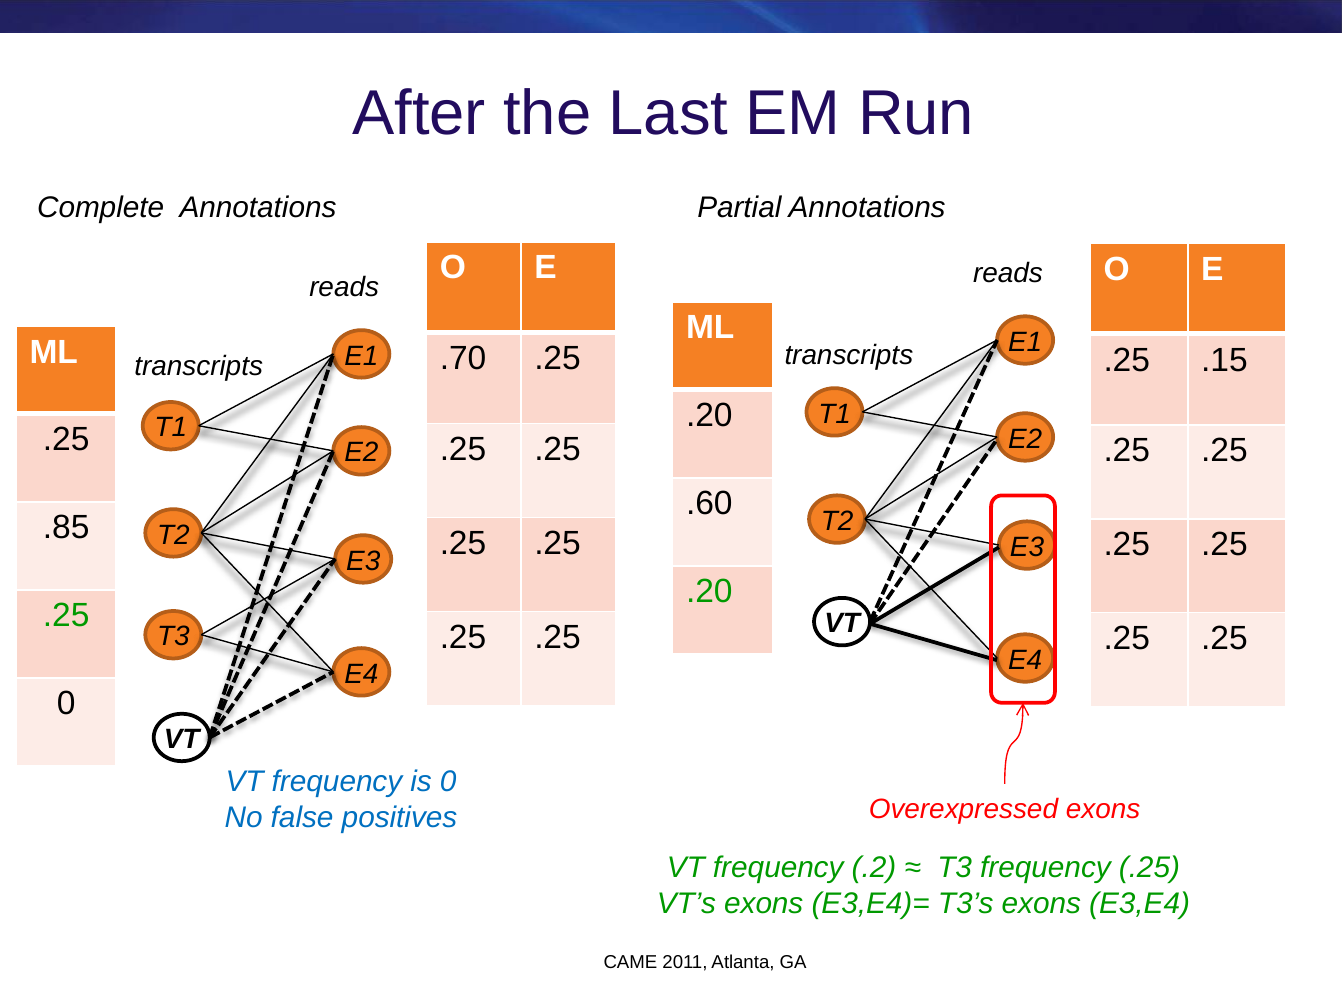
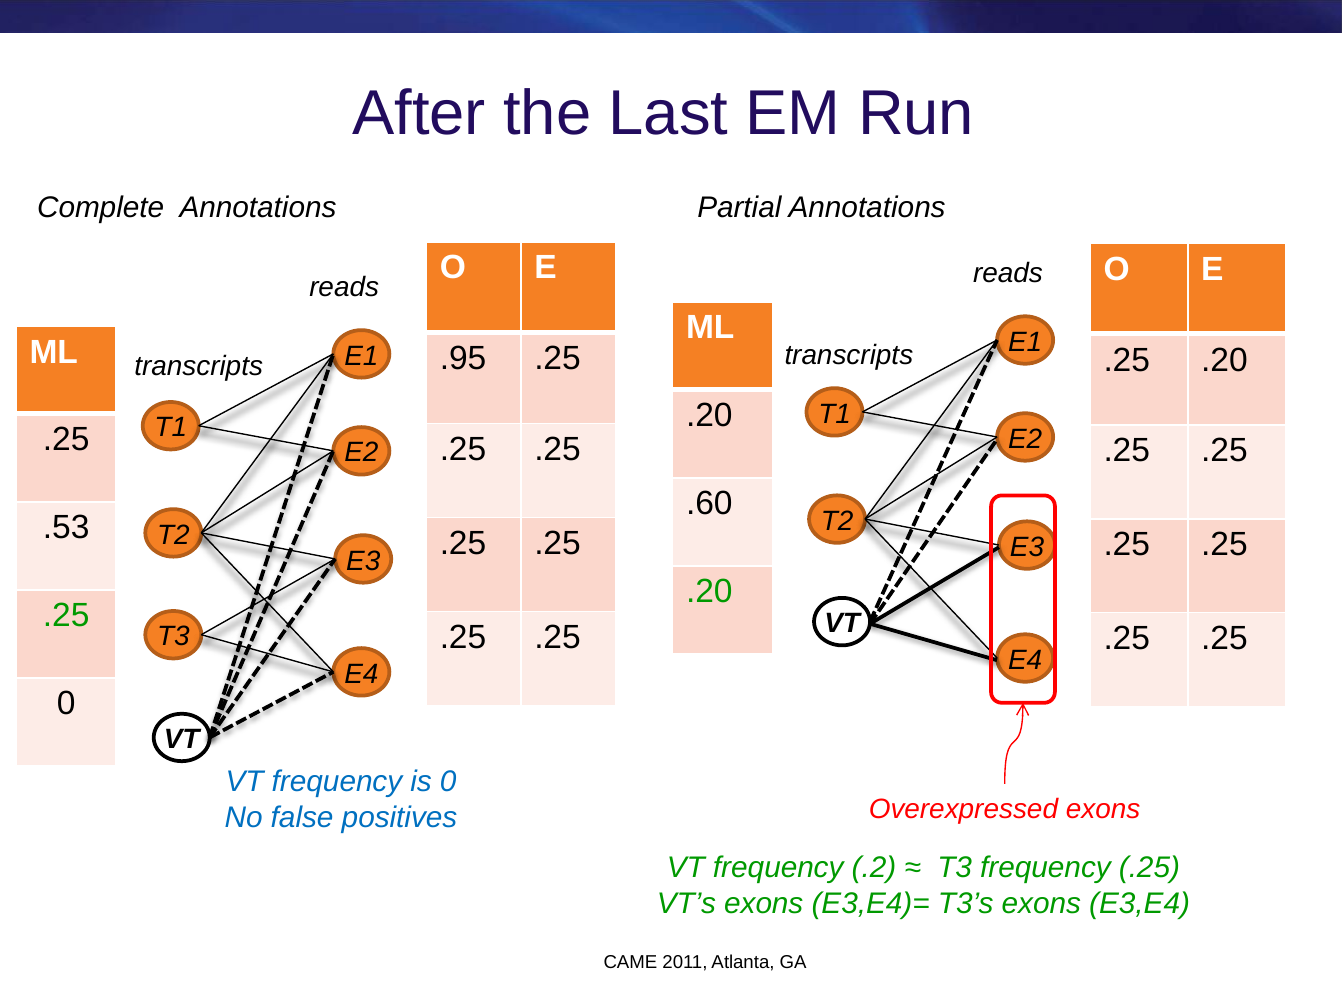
.70: .70 -> .95
.25 .15: .15 -> .20
.85: .85 -> .53
